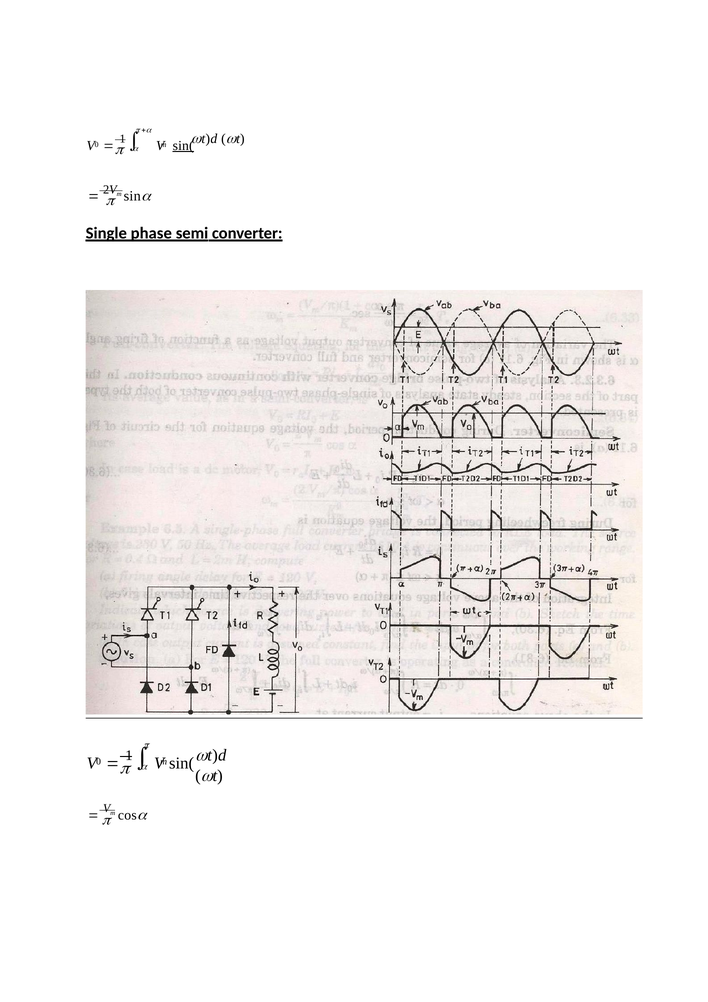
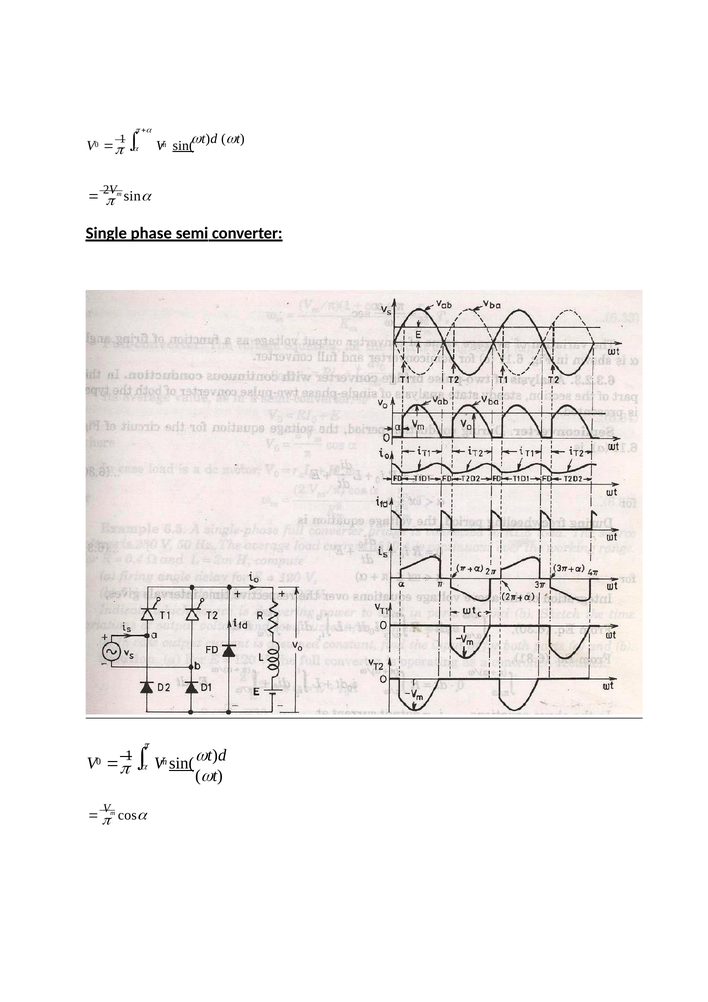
sin( at (182, 763) underline: none -> present
